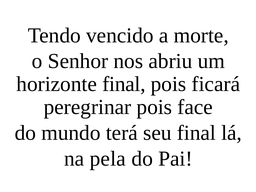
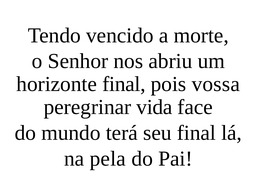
ficará: ficará -> vossa
peregrinar pois: pois -> vida
